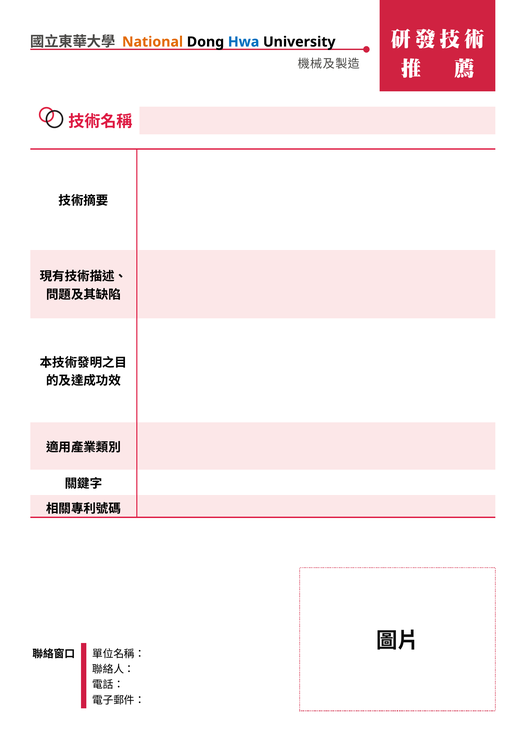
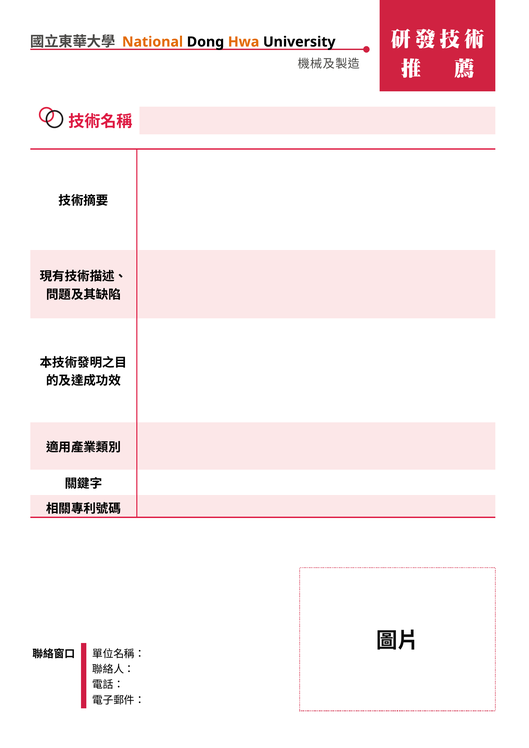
Hwa colour: blue -> orange
